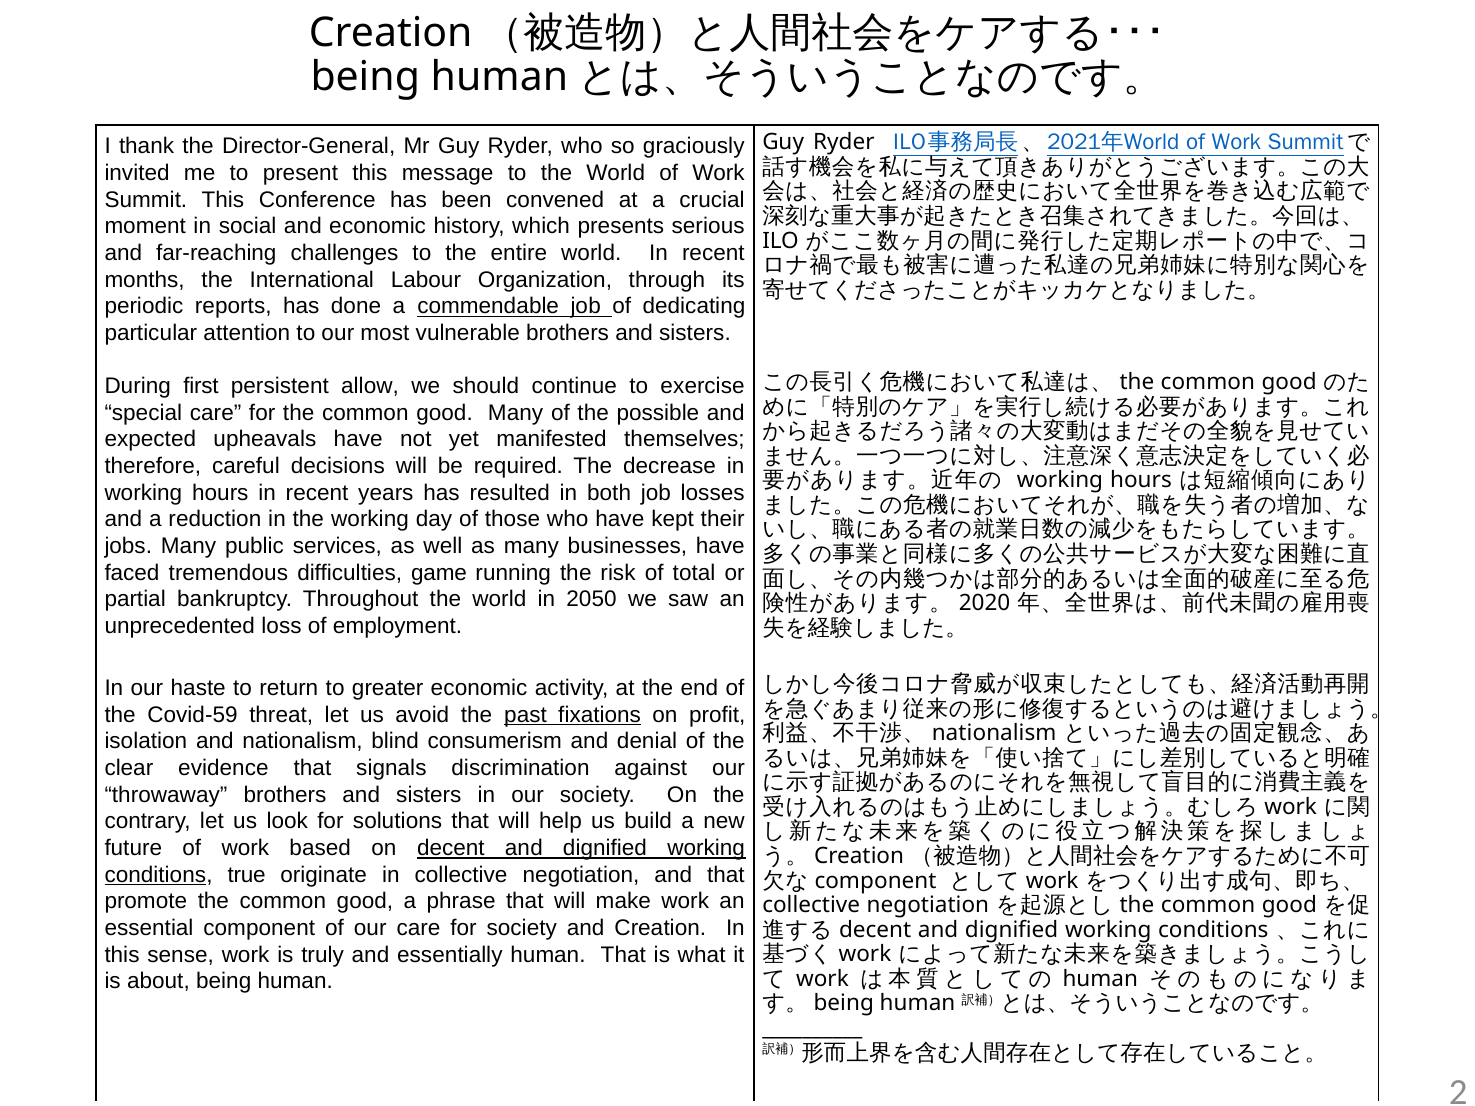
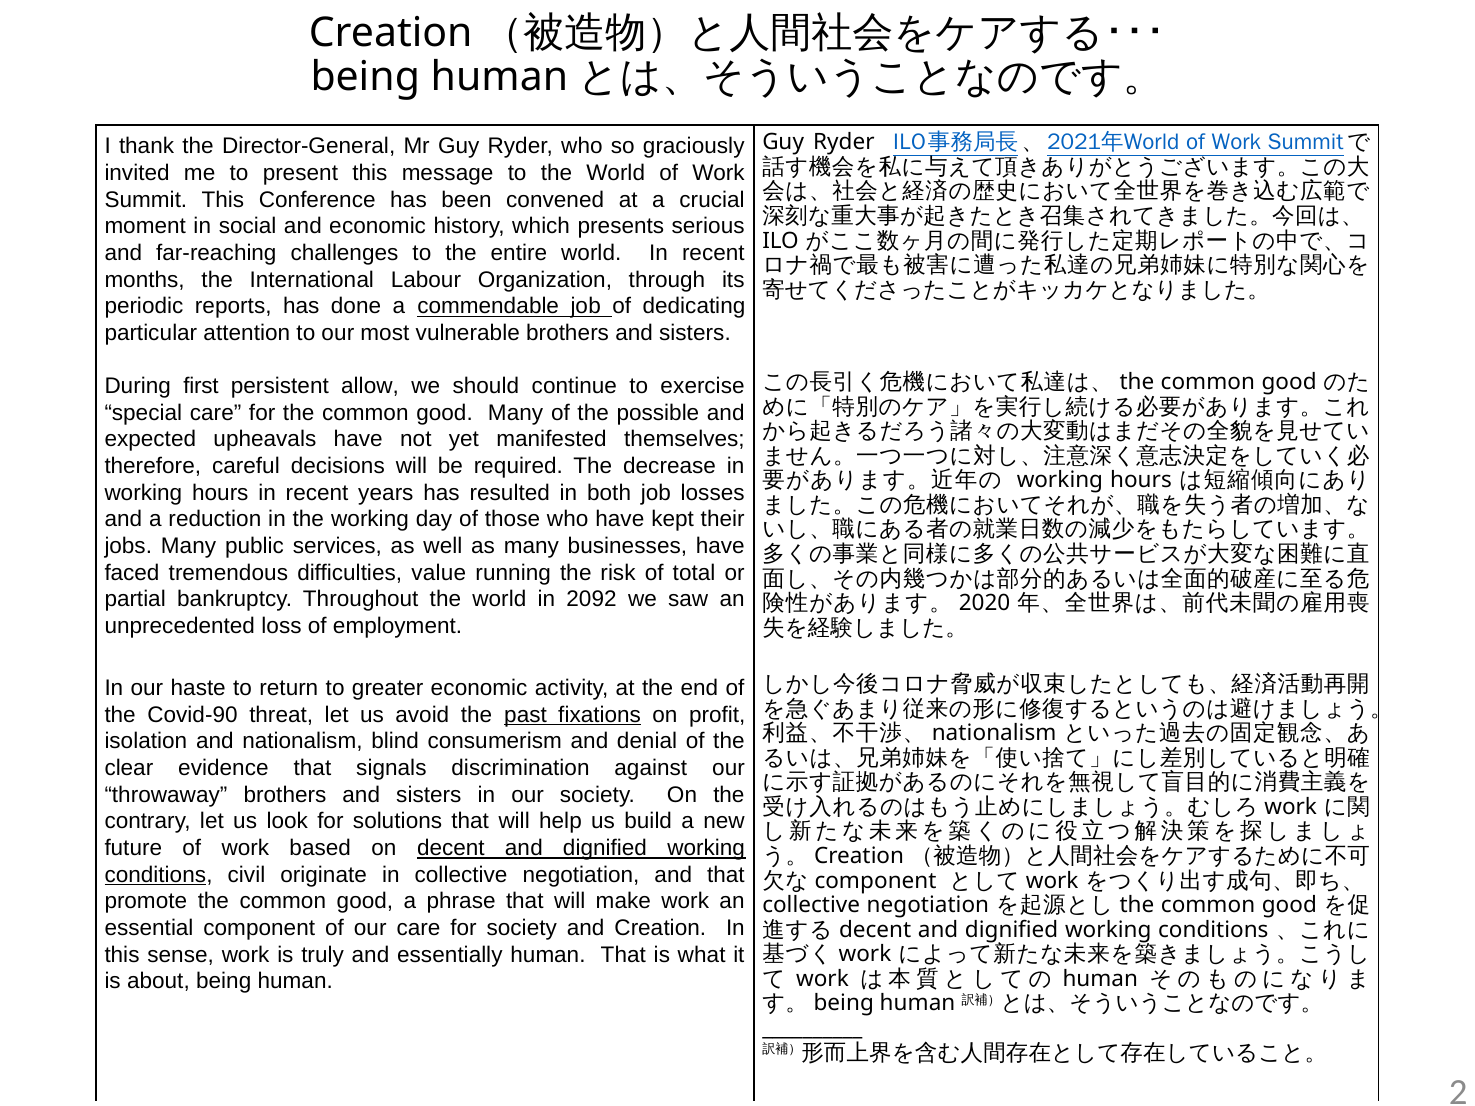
game: game -> value
2050: 2050 -> 2092
Covid-59: Covid-59 -> Covid-90
true: true -> civil
